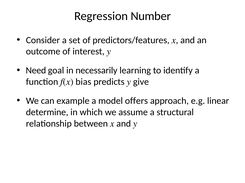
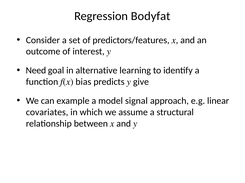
Number: Number -> Bodyfat
necessarily: necessarily -> alternative
offers: offers -> signal
determine: determine -> covariates
